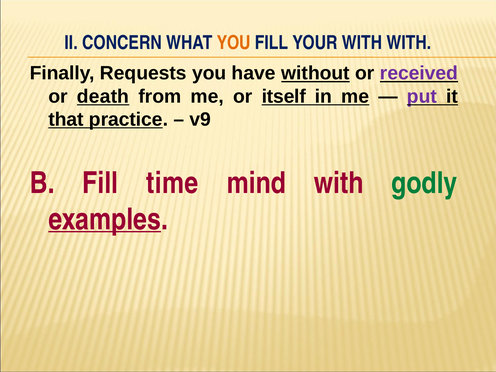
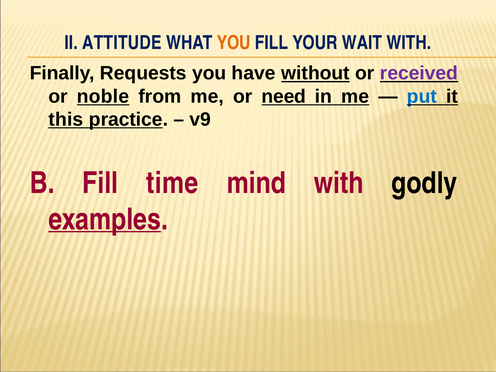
CONCERN: CONCERN -> ATTITUDE
YOUR WITH: WITH -> WAIT
death: death -> noble
itself: itself -> need
put colour: purple -> blue
that: that -> this
godly colour: green -> black
